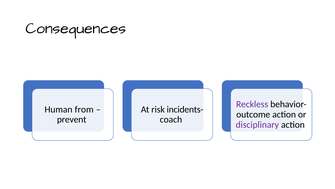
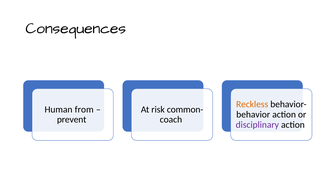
Reckless colour: purple -> orange
incidents-: incidents- -> common-
outcome: outcome -> behavior
